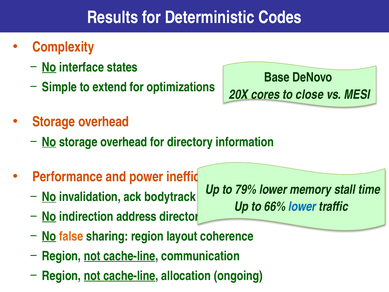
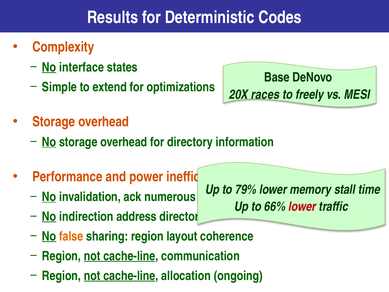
cores: cores -> races
close: close -> freely
bodytrack: bodytrack -> numerous
lower at (302, 206) colour: blue -> red
